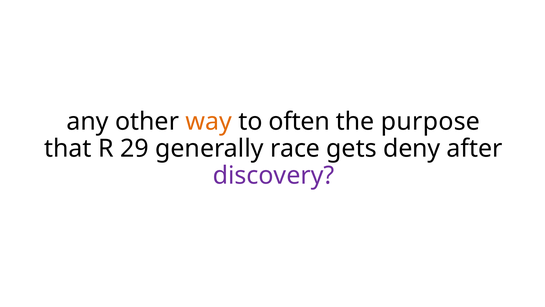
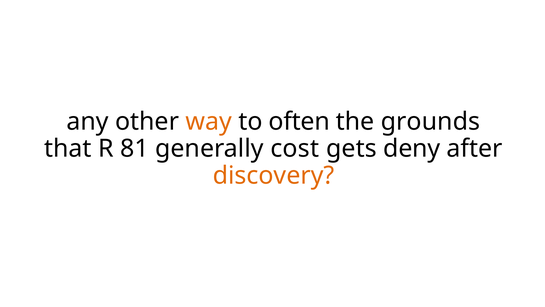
purpose: purpose -> grounds
29: 29 -> 81
race: race -> cost
discovery colour: purple -> orange
